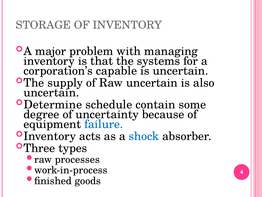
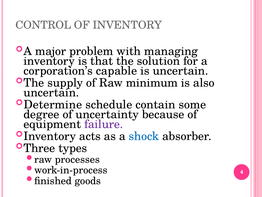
STORAGE: STORAGE -> CONTROL
systems: systems -> solution
Raw uncertain: uncertain -> minimum
failure colour: blue -> purple
